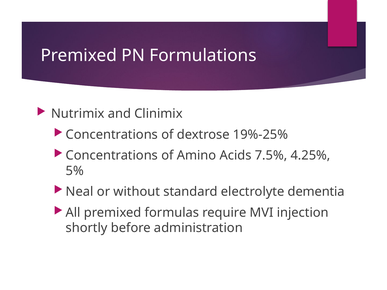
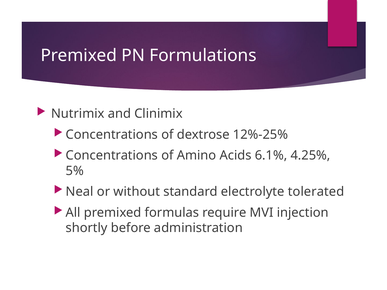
19%-25%: 19%-25% -> 12%-25%
7.5%: 7.5% -> 6.1%
dementia: dementia -> tolerated
